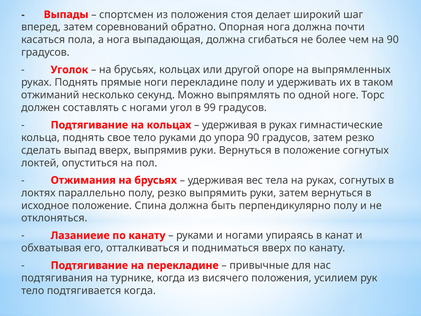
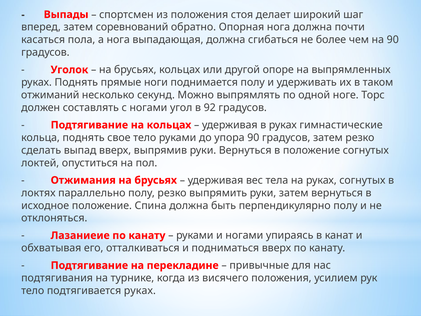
ноги перекладине: перекладине -> поднимается
99: 99 -> 92
подтягивается когда: когда -> руках
